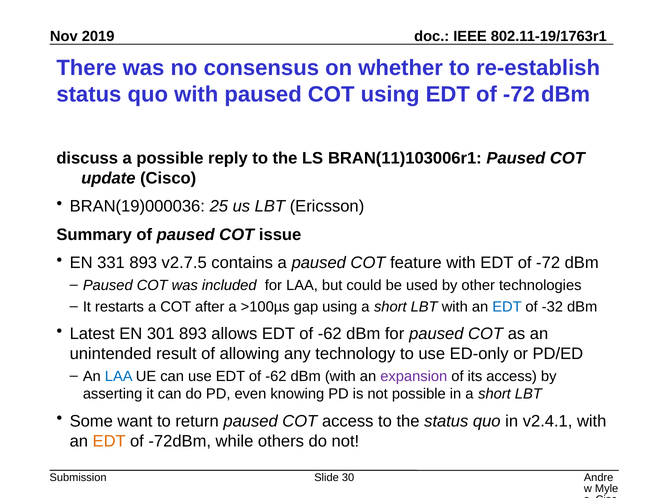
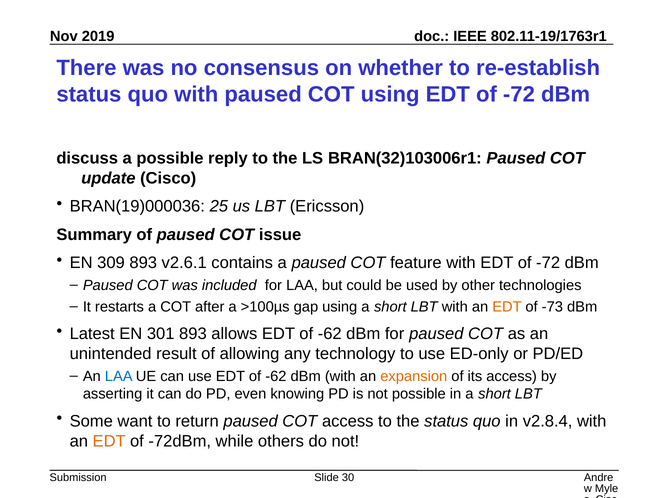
BRAN(11)103006r1: BRAN(11)103006r1 -> BRAN(32)103006r1
331: 331 -> 309
v2.7.5: v2.7.5 -> v2.6.1
EDT at (507, 306) colour: blue -> orange
-32: -32 -> -73
expansion colour: purple -> orange
v2.4.1: v2.4.1 -> v2.8.4
